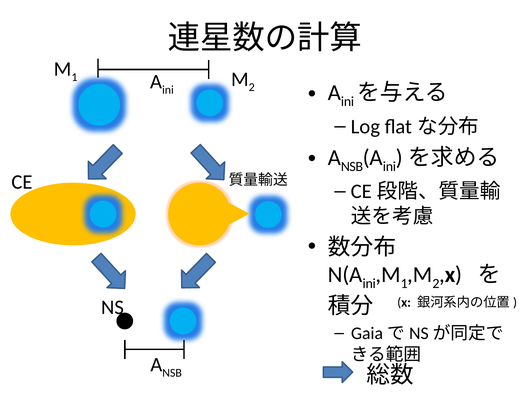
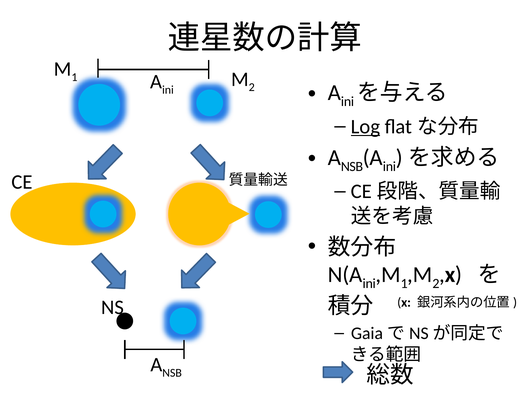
Log underline: none -> present
